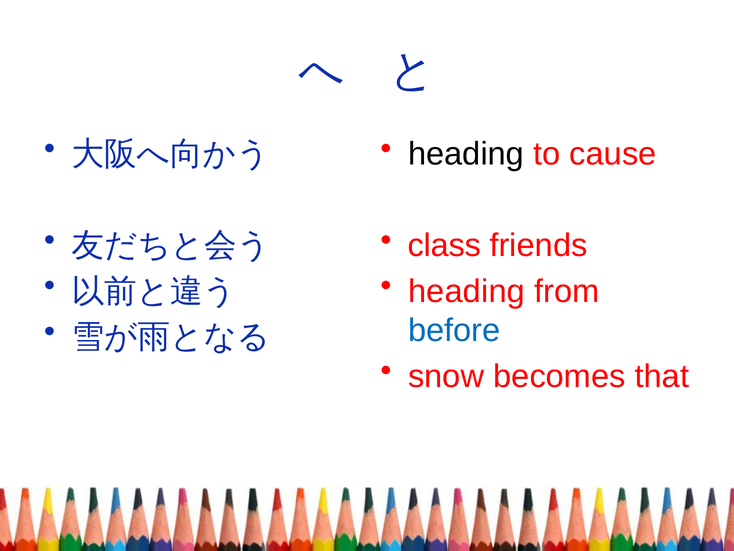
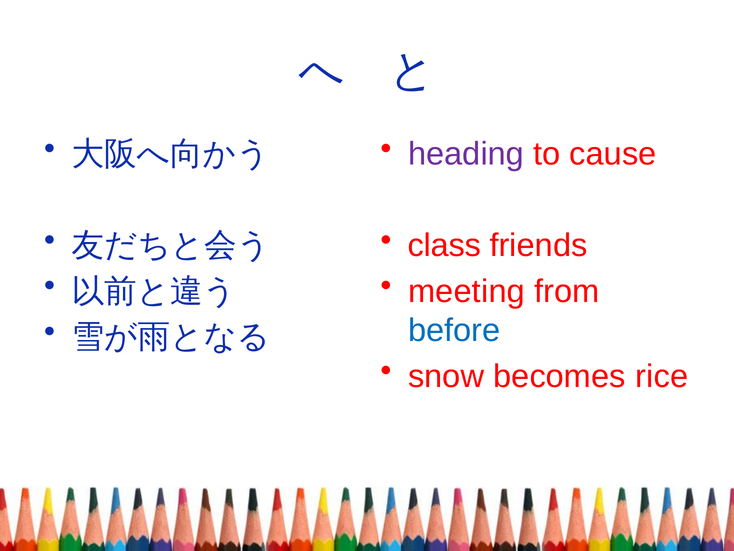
heading at (466, 154) colour: black -> purple
heading at (467, 291): heading -> meeting
that: that -> rice
